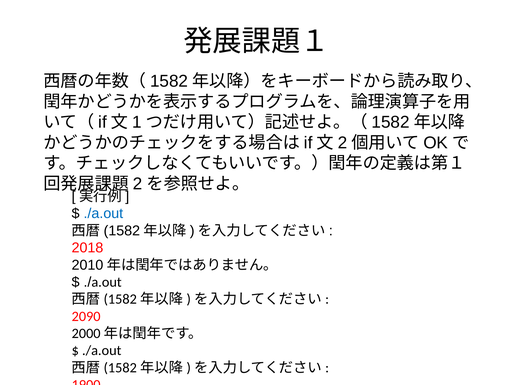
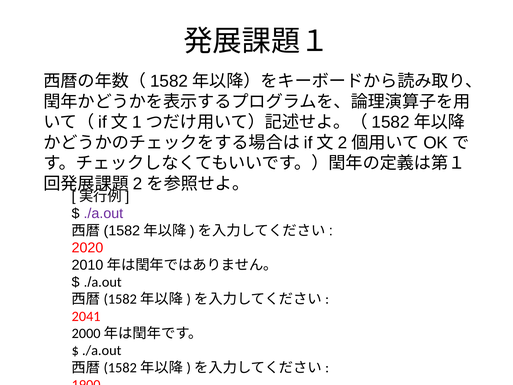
./a.out at (103, 213) colour: blue -> purple
2018: 2018 -> 2020
2090: 2090 -> 2041
